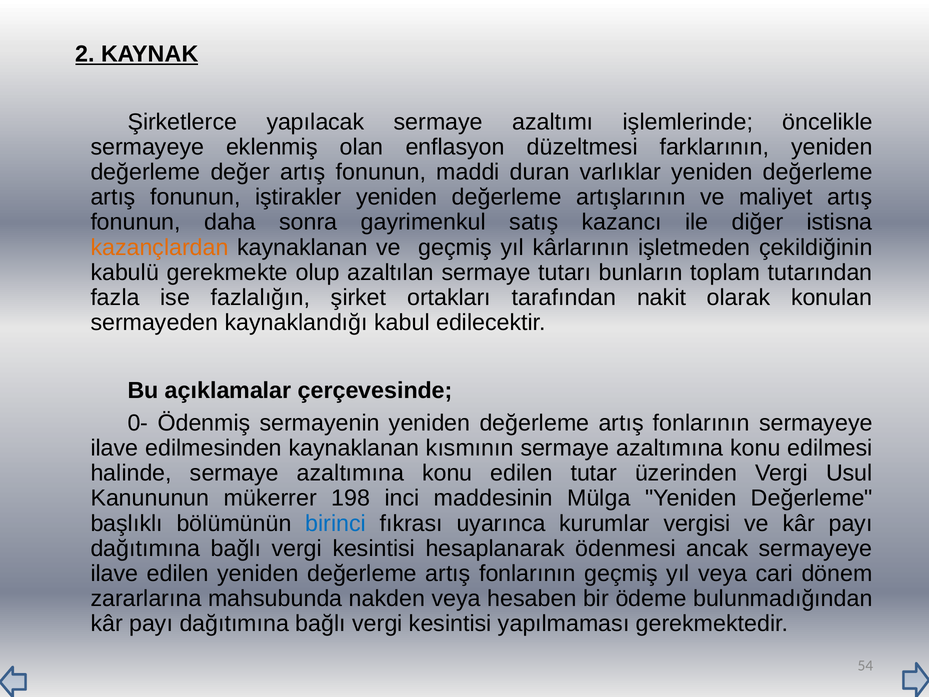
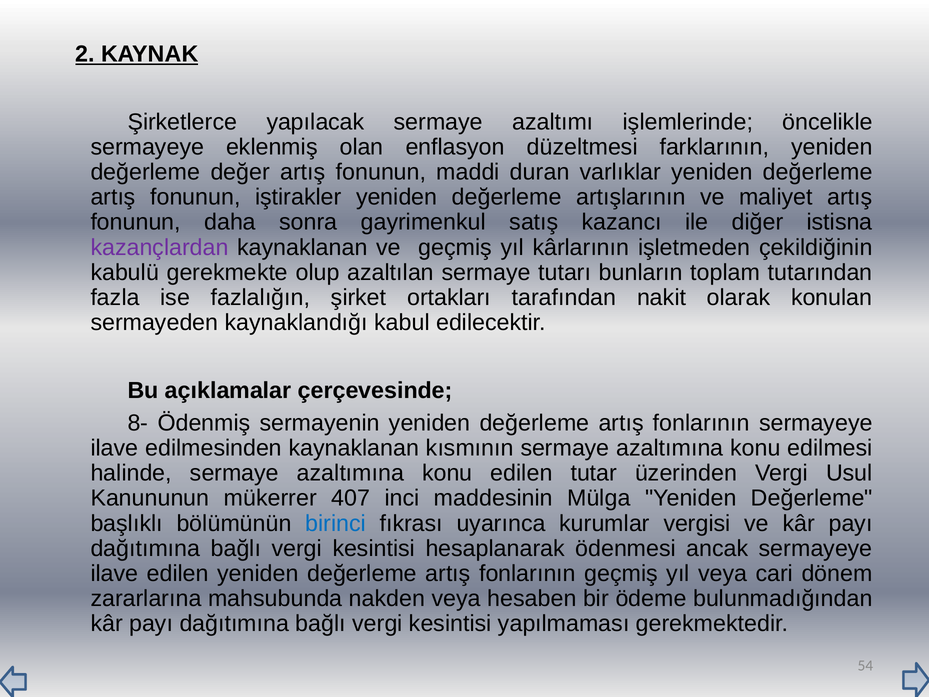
kazançlardan colour: orange -> purple
0-: 0- -> 8-
198: 198 -> 407
